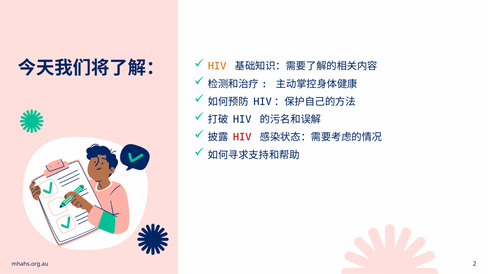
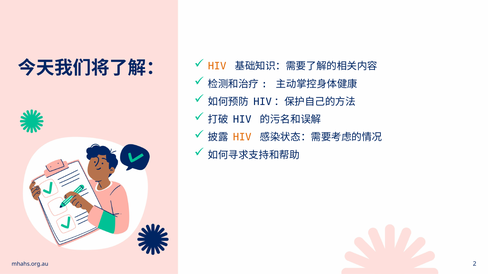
HIV at (242, 138) colour: red -> orange
